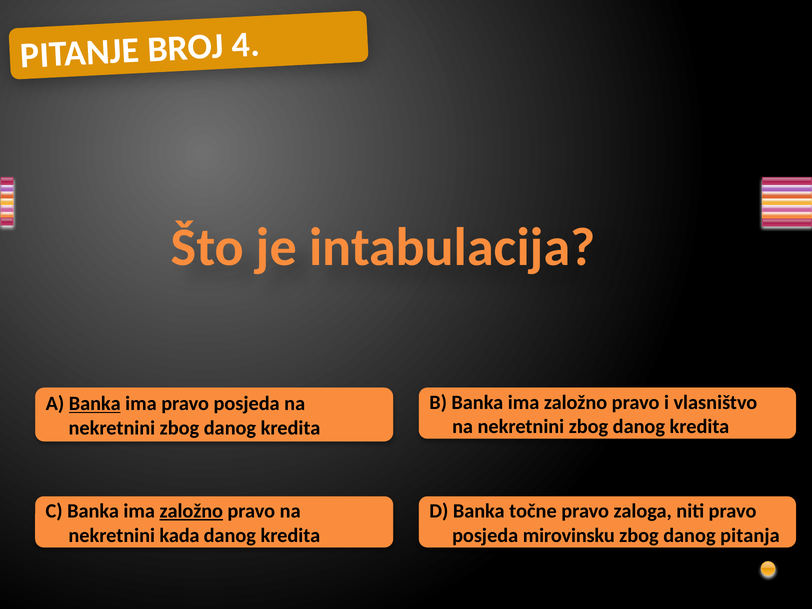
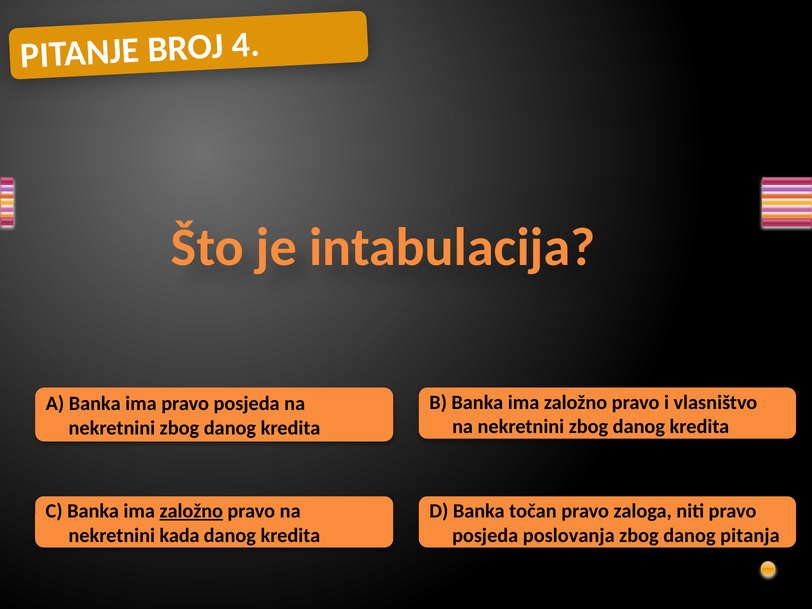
Banka at (95, 404) underline: present -> none
točne: točne -> točan
mirovinsku: mirovinsku -> poslovanja
